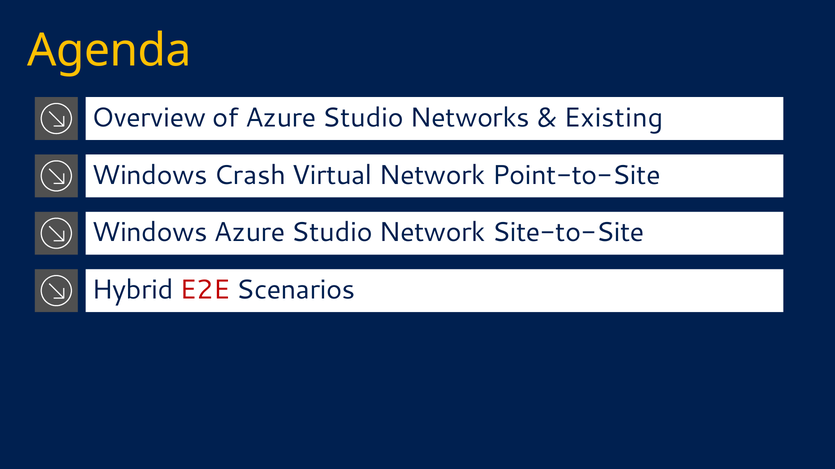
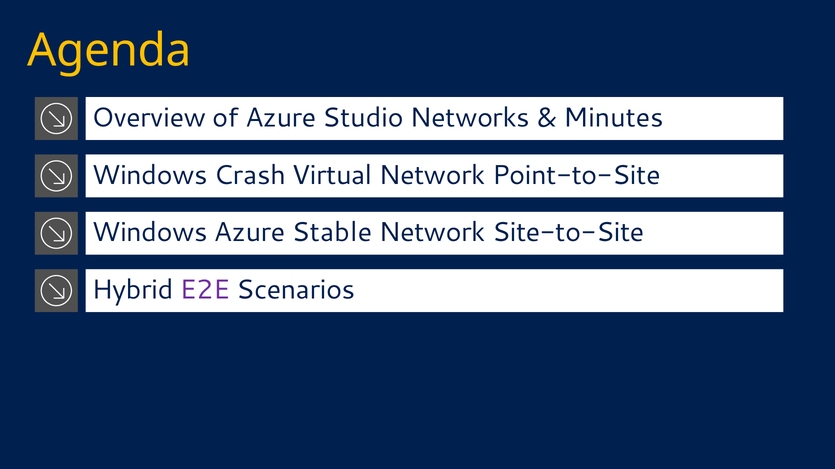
Existing: Existing -> Minutes
Windows Azure Studio: Studio -> Stable
E2E colour: red -> purple
